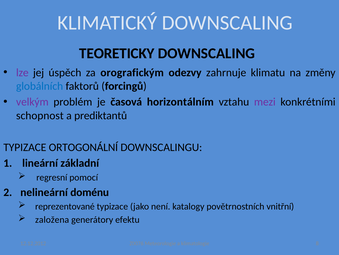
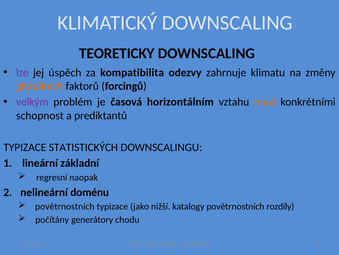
orografickým: orografickým -> kompatibilita
globálních colour: blue -> orange
mezi colour: purple -> orange
ORTOGONÁLNÍ: ORTOGONÁLNÍ -> STATISTICKÝCH
pomocí: pomocí -> naopak
reprezentované at (65, 206): reprezentované -> povětrnostních
není: není -> nižší
vnitřní: vnitřní -> rozdíly
založena: založena -> počítány
efektu: efektu -> chodu
